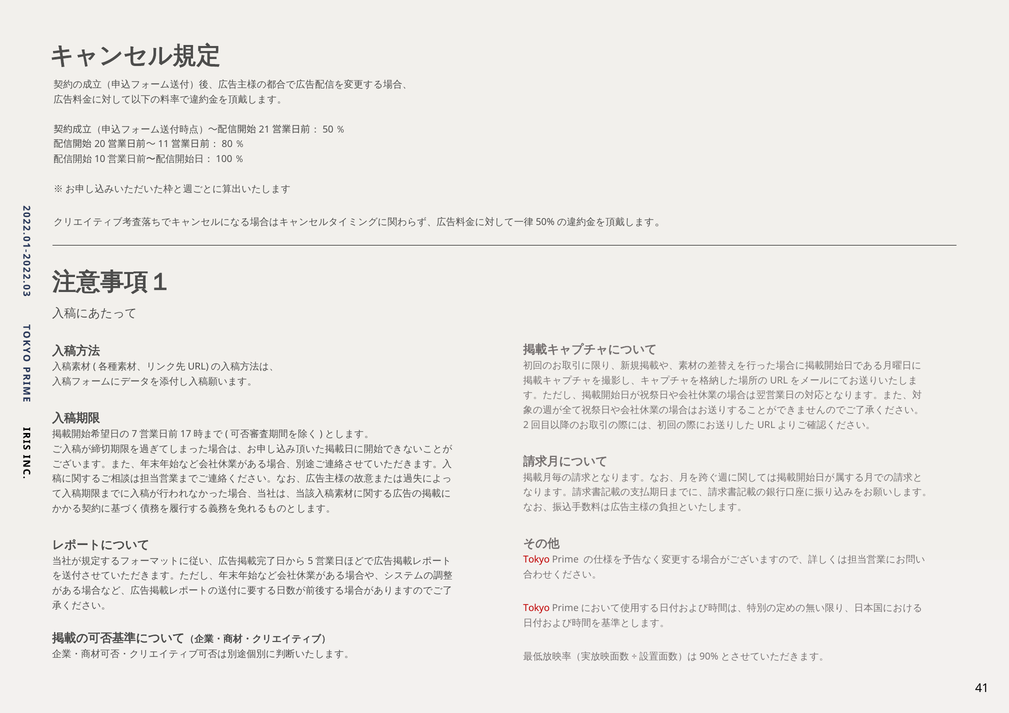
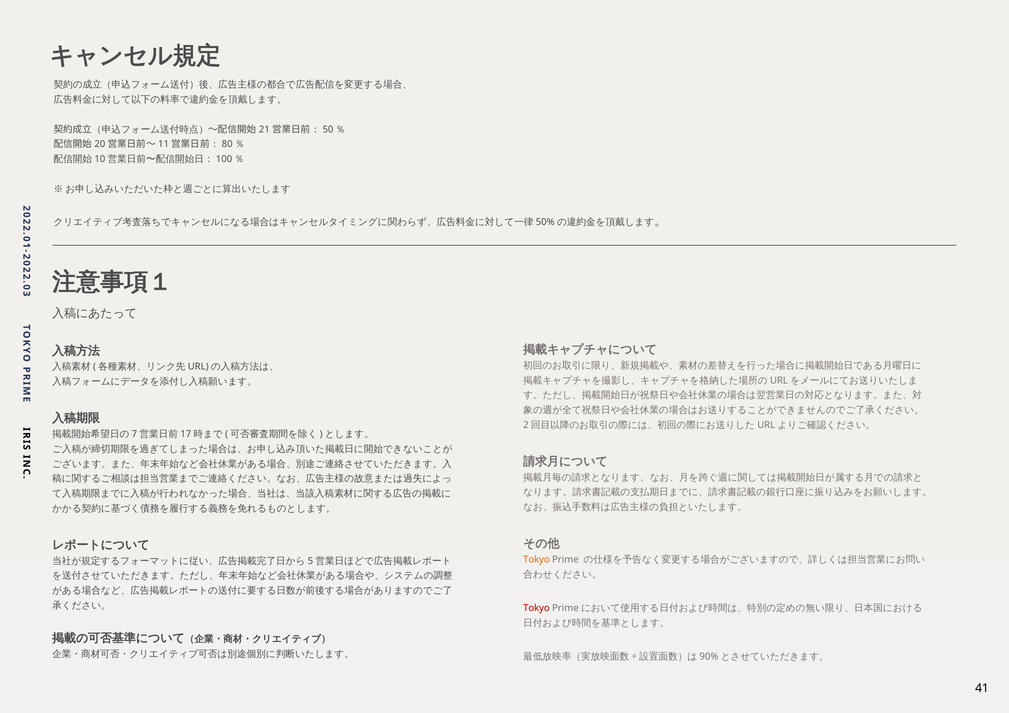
Tokyo at (536, 560) colour: red -> orange
